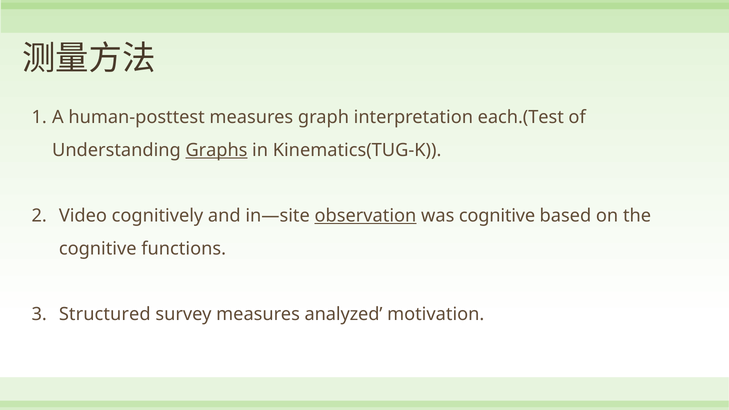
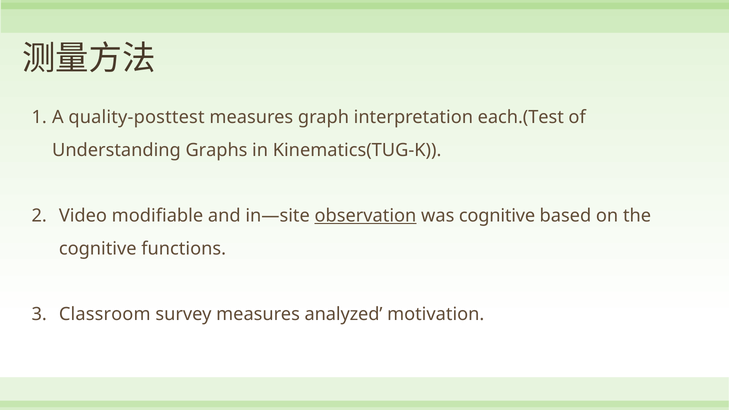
human-posttest: human-posttest -> quality-posttest
Graphs underline: present -> none
cognitively: cognitively -> modifiable
Structured: Structured -> Classroom
